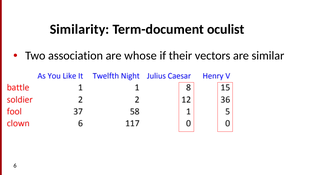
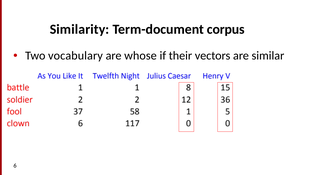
oculist: oculist -> corpus
association: association -> vocabulary
